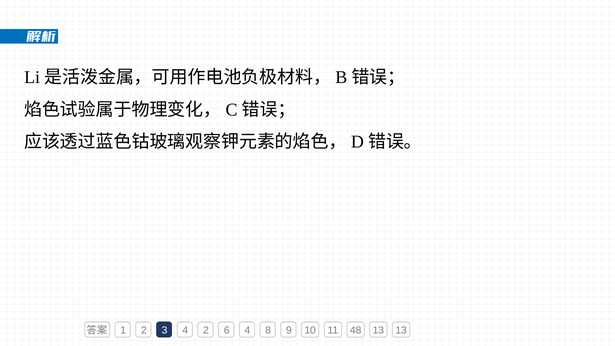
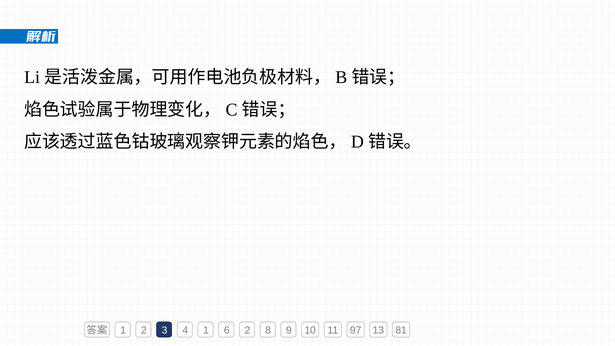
4 2: 2 -> 1
6 4: 4 -> 2
48: 48 -> 97
13 13: 13 -> 81
